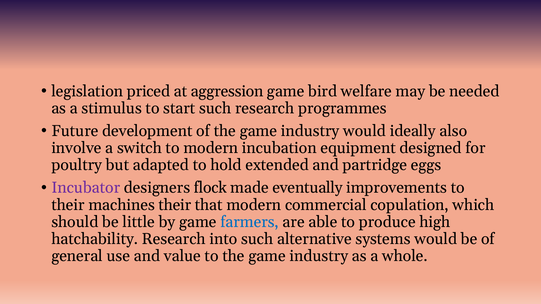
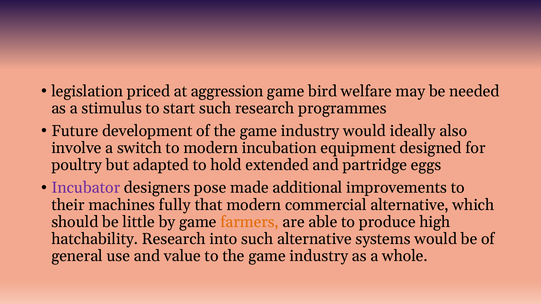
flock: flock -> pose
eventually: eventually -> additional
machines their: their -> fully
commercial copulation: copulation -> alternative
farmers colour: blue -> orange
